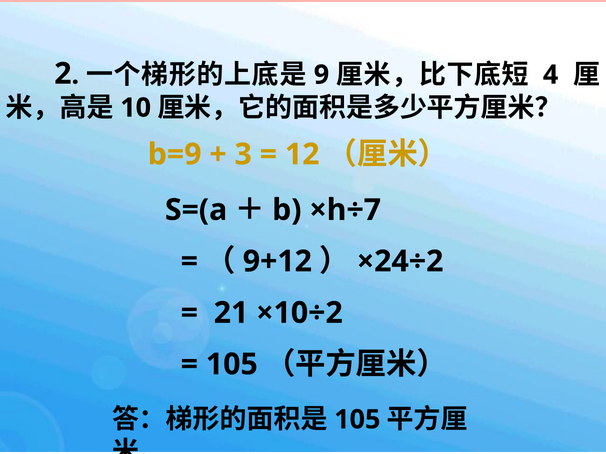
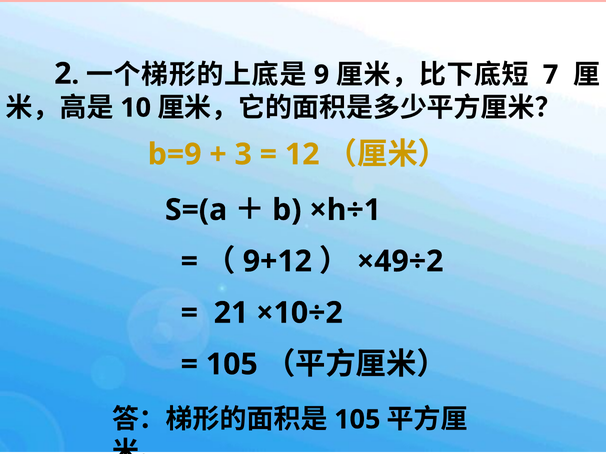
4: 4 -> 7
×h÷7: ×h÷7 -> ×h÷1
×24÷2: ×24÷2 -> ×49÷2
